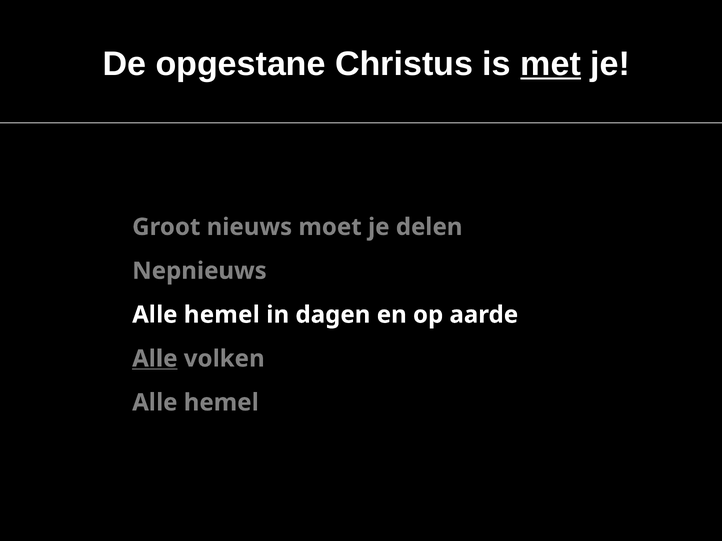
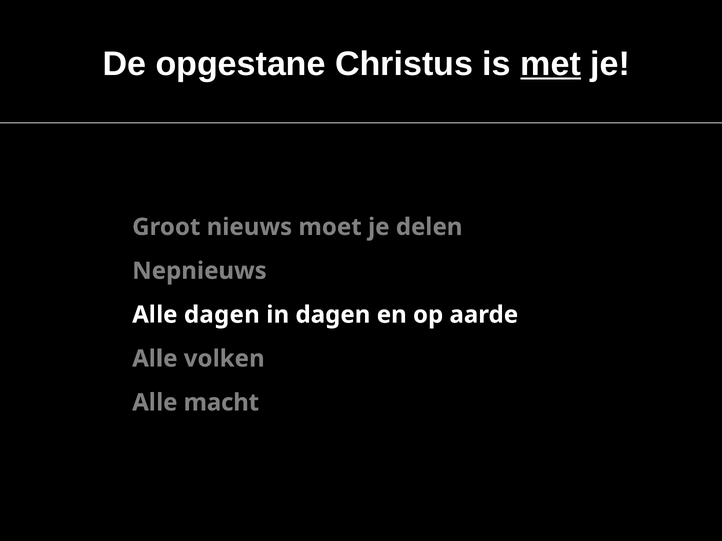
hemel at (222, 315): hemel -> dagen
Alle at (155, 359) underline: present -> none
hemel at (221, 403): hemel -> macht
